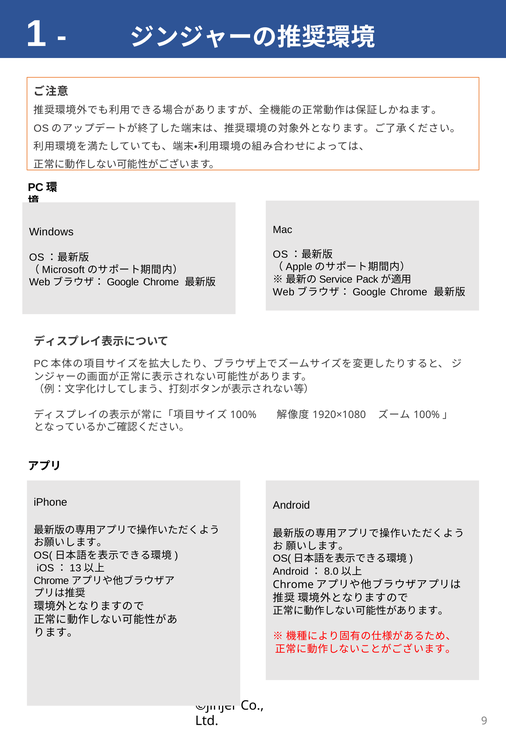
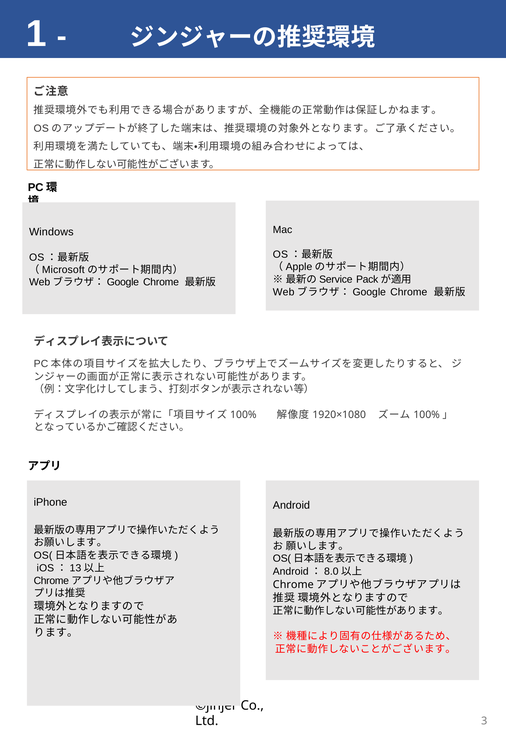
9: 9 -> 3
